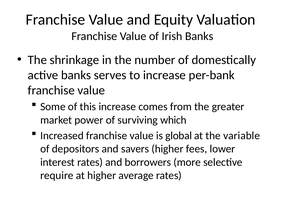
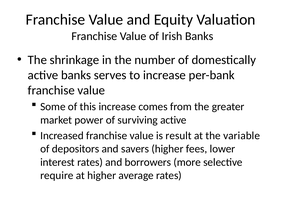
surviving which: which -> active
global: global -> result
